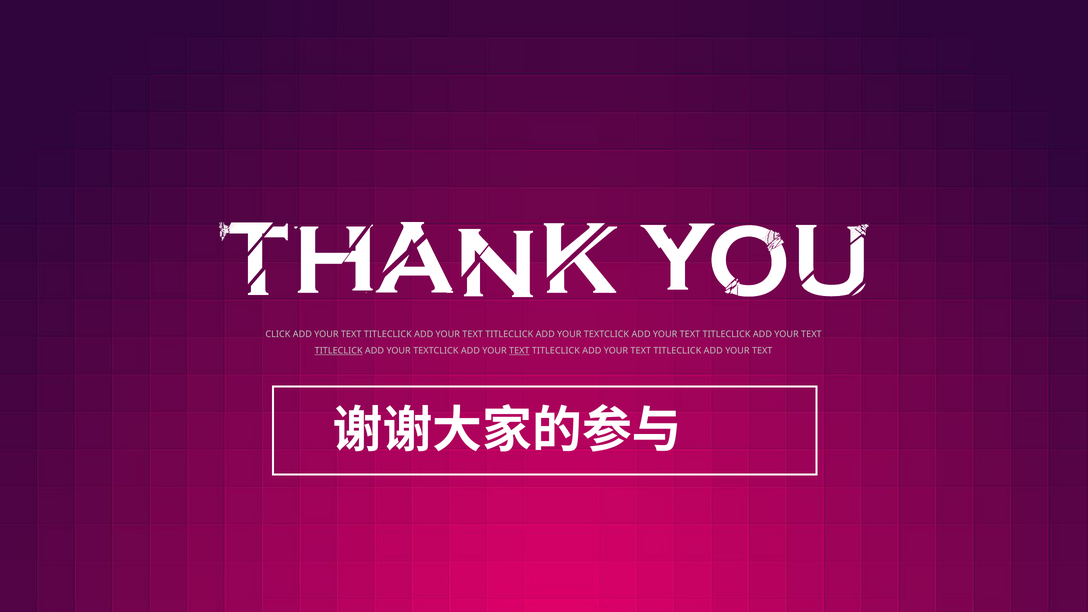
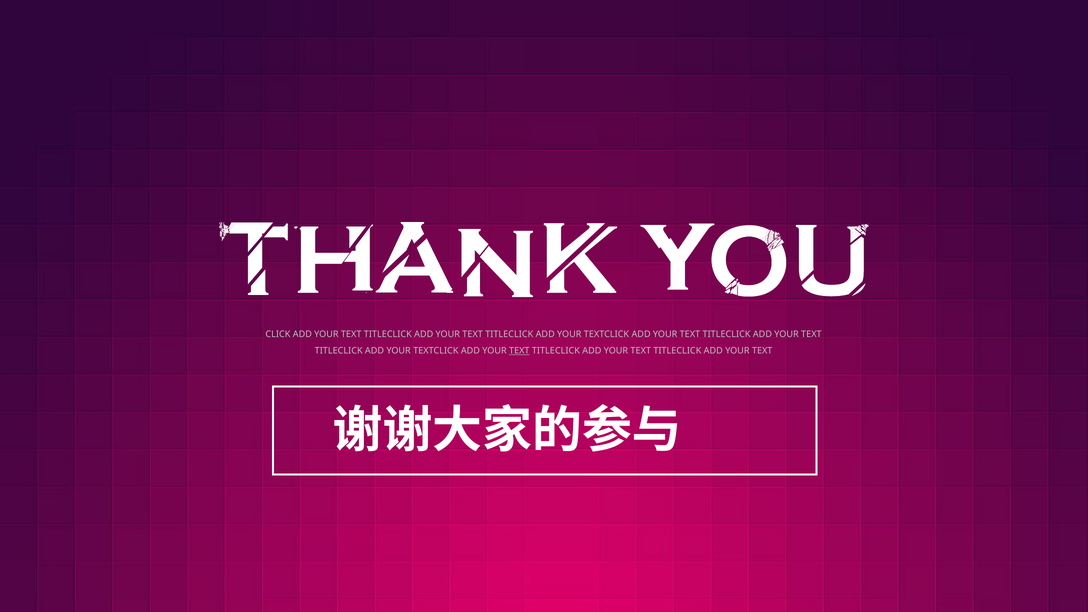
TITLECLICK at (339, 351) underline: present -> none
